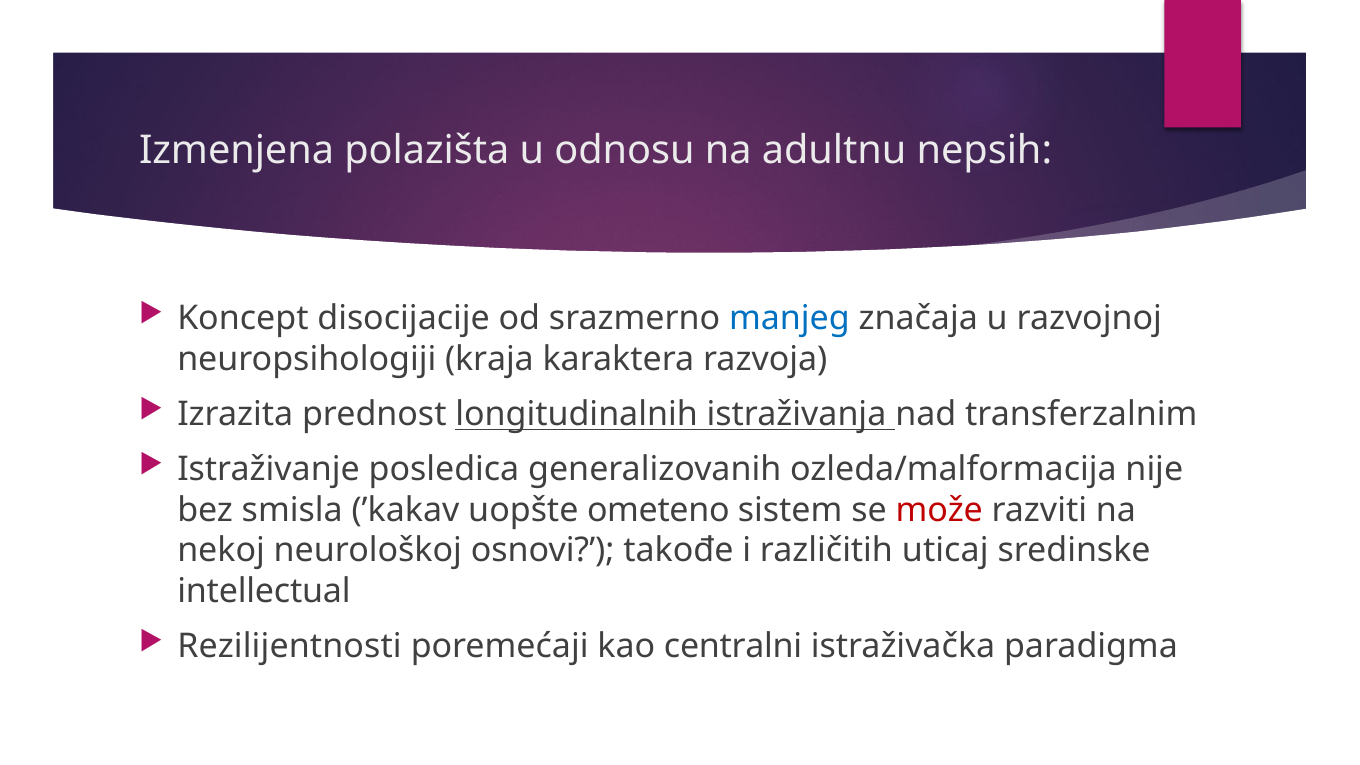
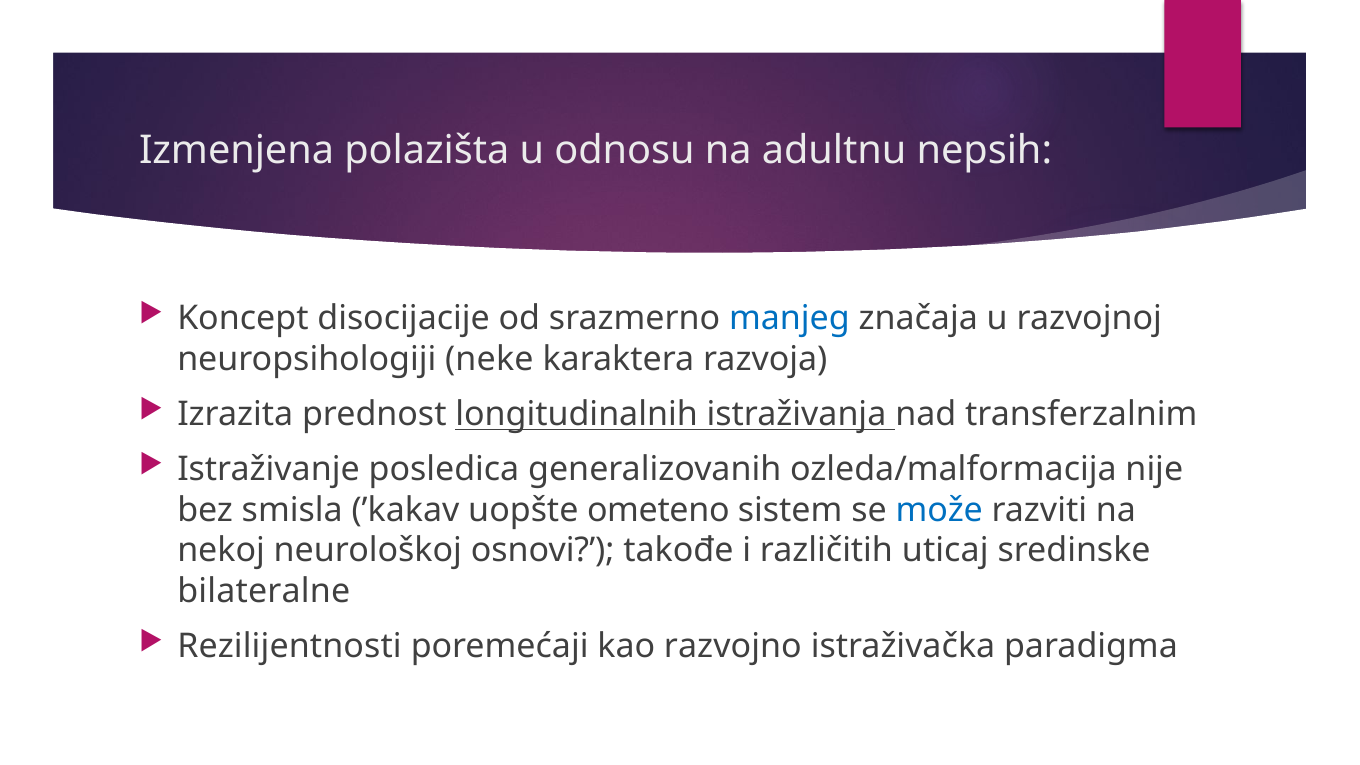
kraja: kraja -> neke
može colour: red -> blue
intellectual: intellectual -> bilateralne
centralni: centralni -> razvojno
